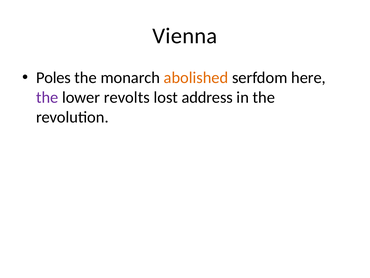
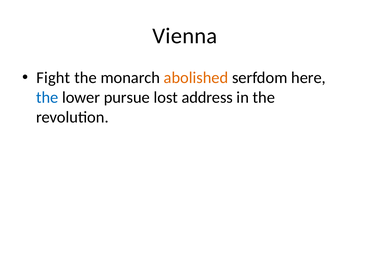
Poles: Poles -> Fight
the at (47, 97) colour: purple -> blue
revolts: revolts -> pursue
